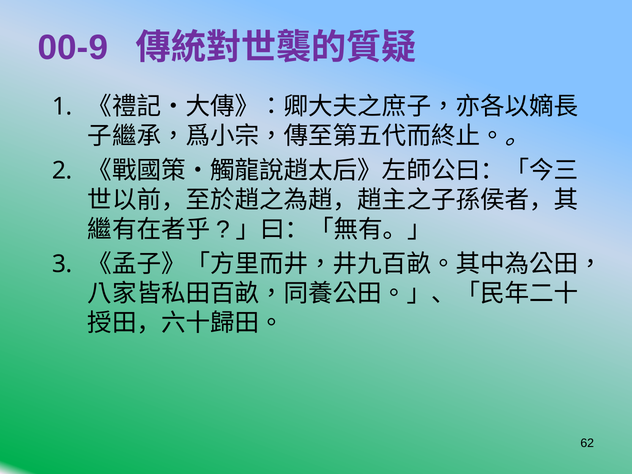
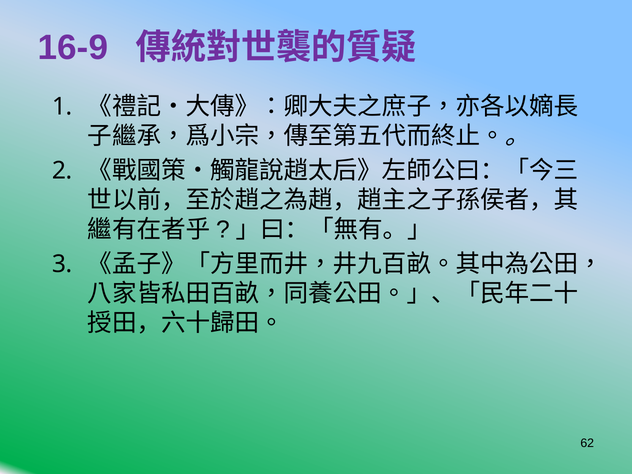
00-9: 00-9 -> 16-9
